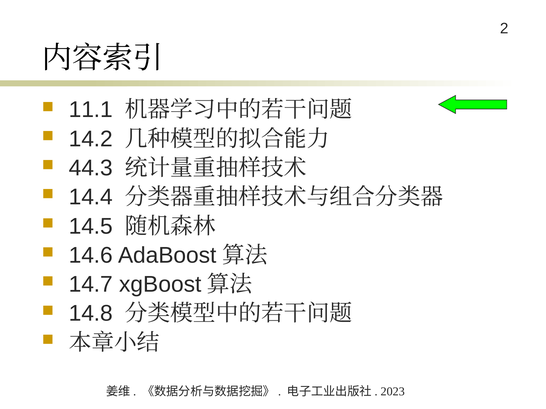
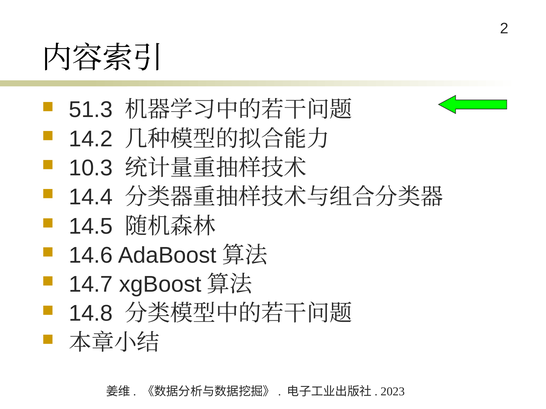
11.1: 11.1 -> 51.3
44.3: 44.3 -> 10.3
